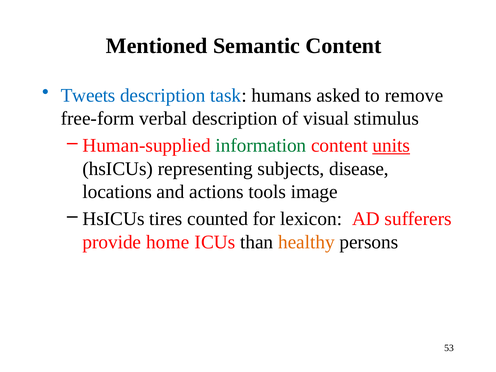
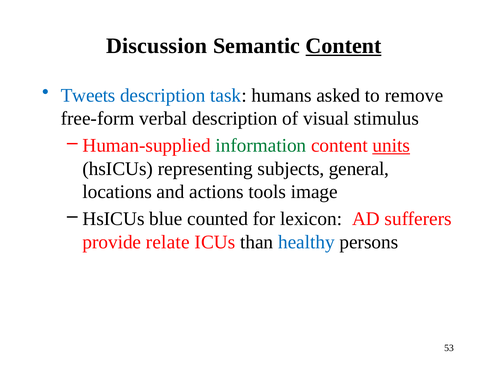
Mentioned: Mentioned -> Discussion
Content at (343, 46) underline: none -> present
disease: disease -> general
tires: tires -> blue
home: home -> relate
healthy colour: orange -> blue
